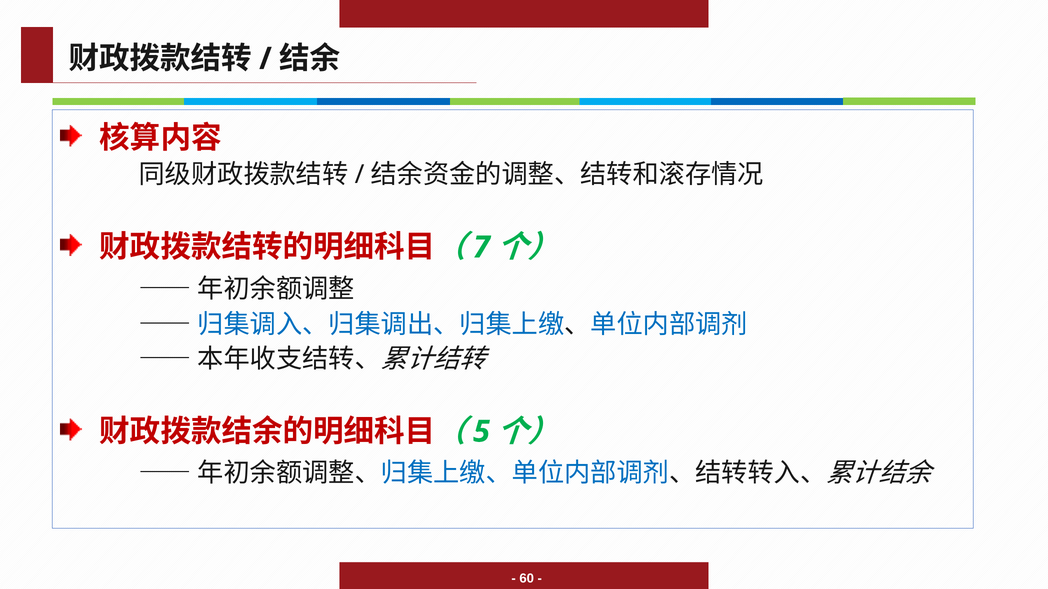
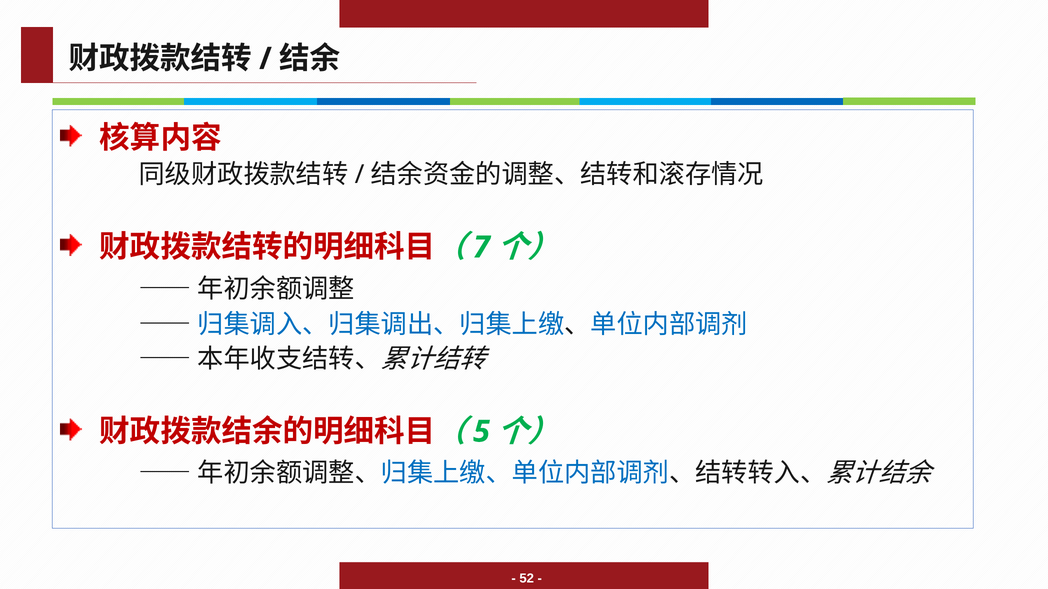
60: 60 -> 52
